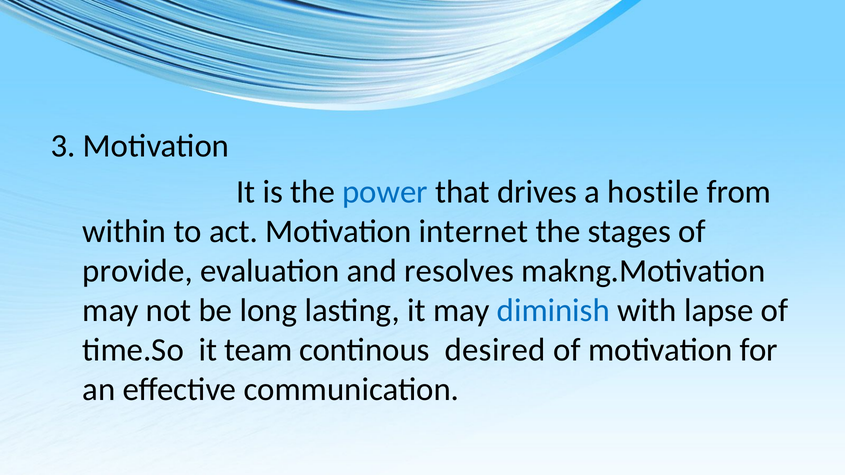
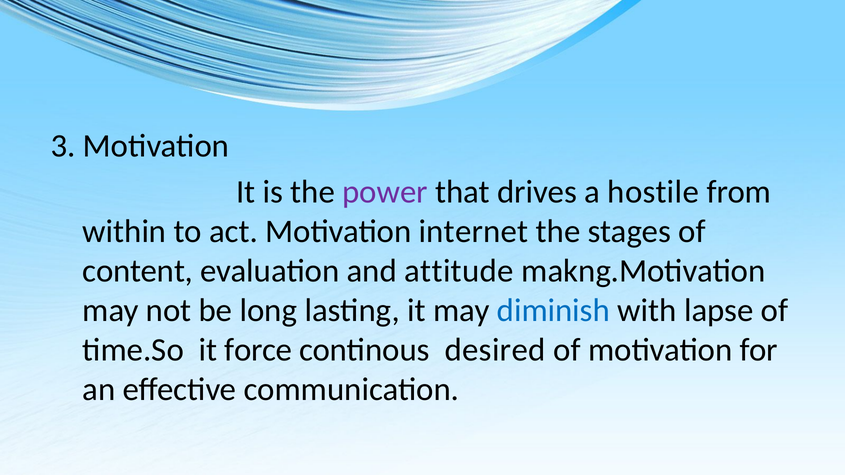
power colour: blue -> purple
provide: provide -> content
resolves: resolves -> attitude
team: team -> force
